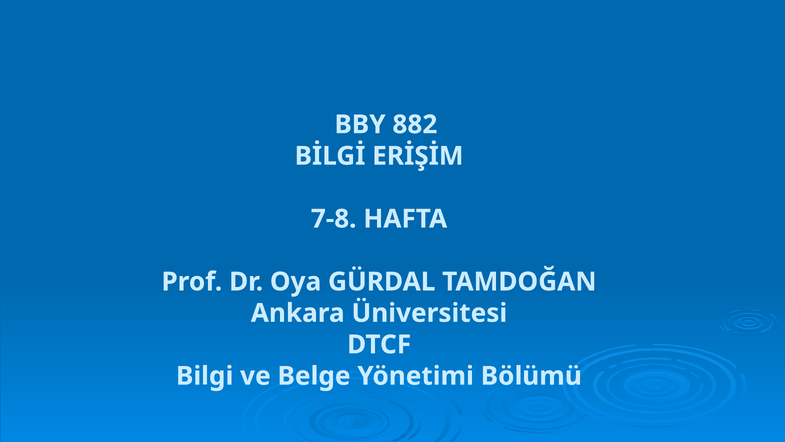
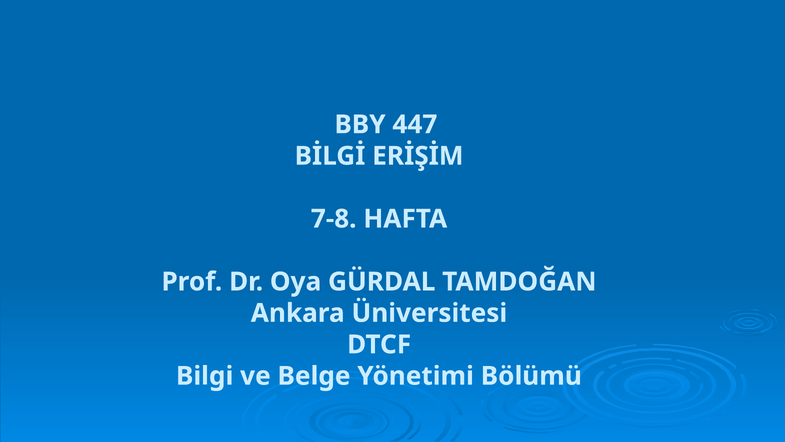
882: 882 -> 447
